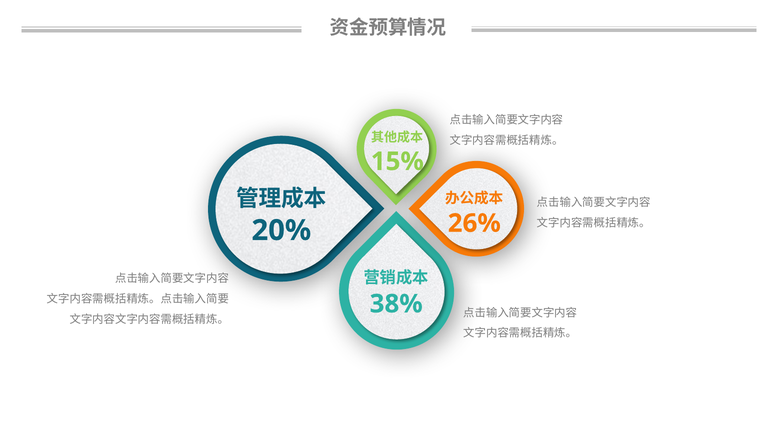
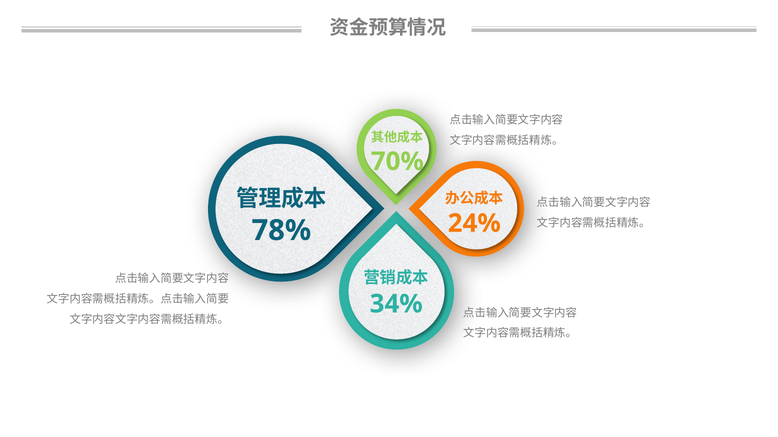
15%: 15% -> 70%
26%: 26% -> 24%
20%: 20% -> 78%
38%: 38% -> 34%
